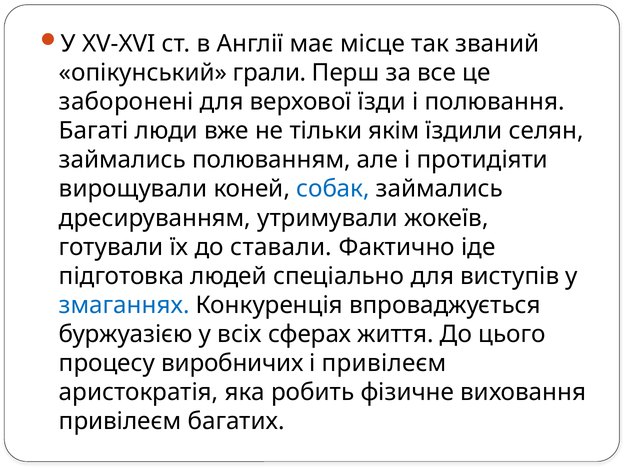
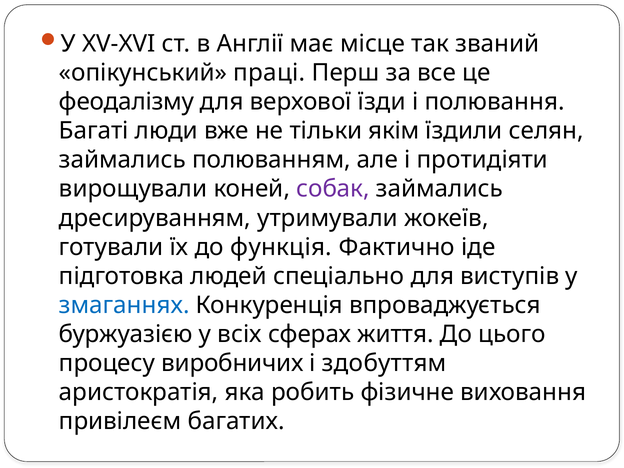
грали: грали -> праці
заборонені: заборонені -> феодалізму
собак colour: blue -> purple
ставали: ставали -> функція
і привілеєм: привілеєм -> здобуттям
